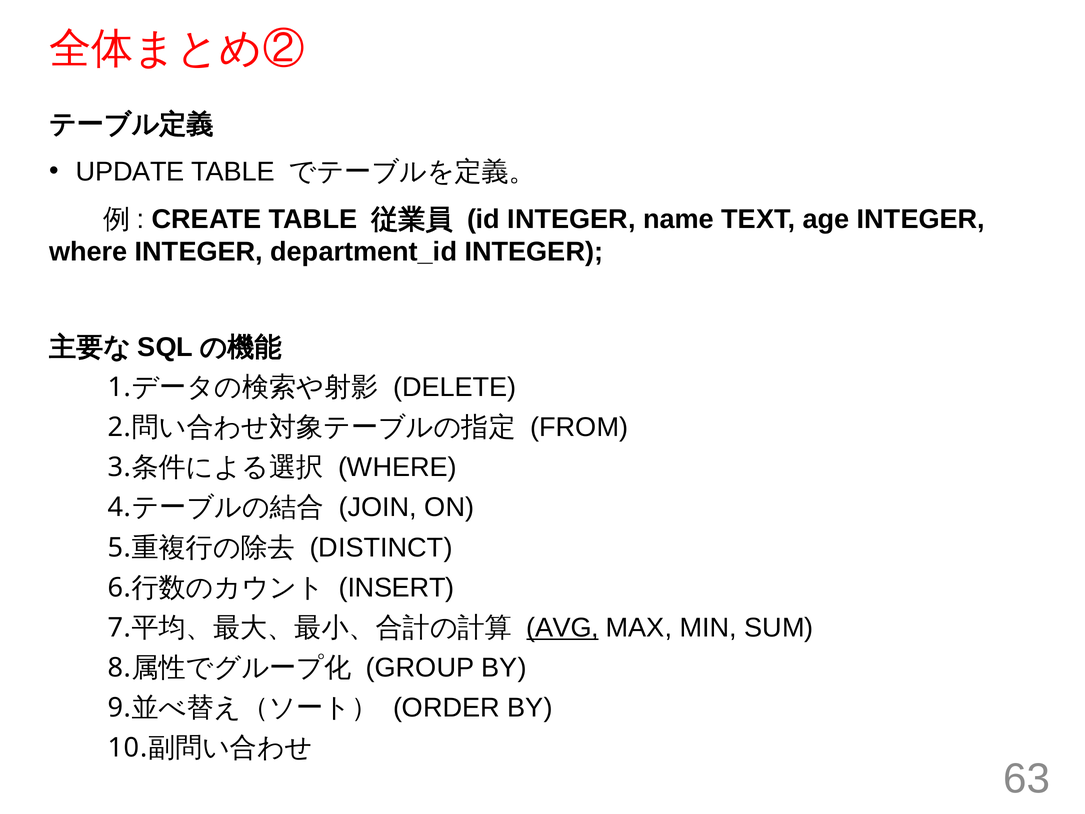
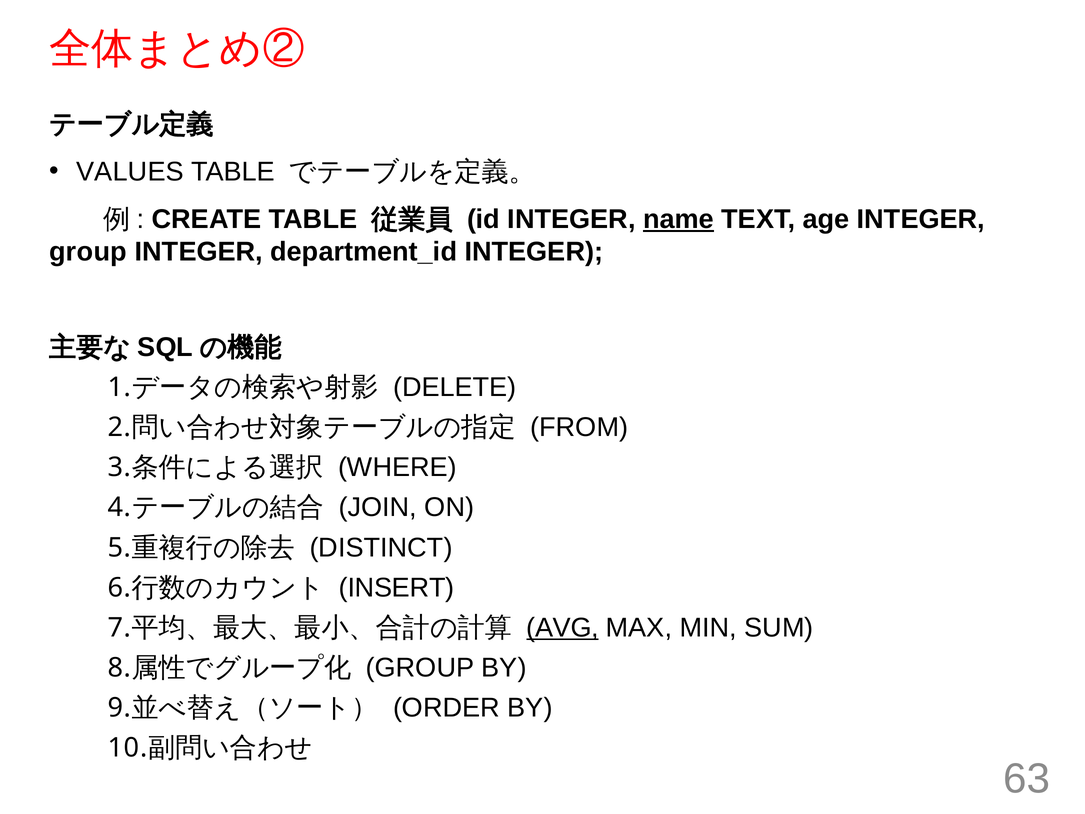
UPDATE: UPDATE -> VALUES
name underline: none -> present
where at (88, 252): where -> group
